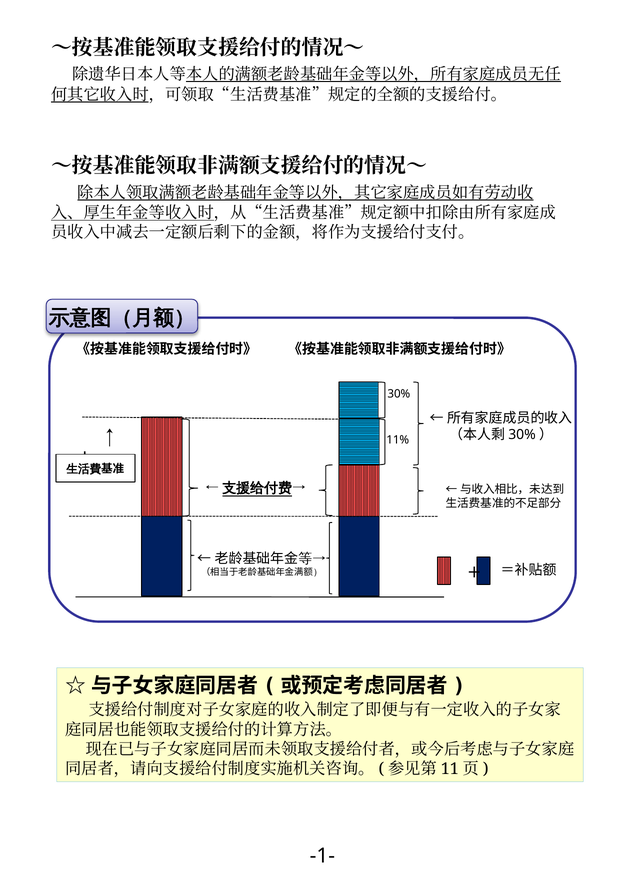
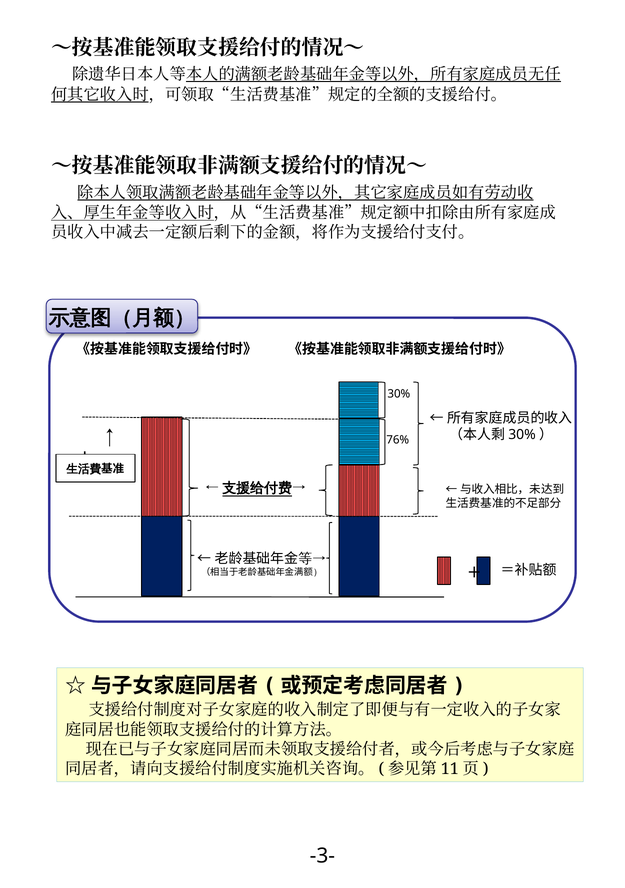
11%: 11% -> 76%
-1-: -1- -> -3-
